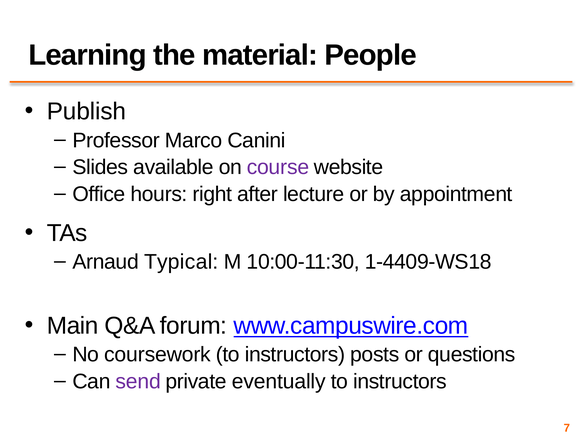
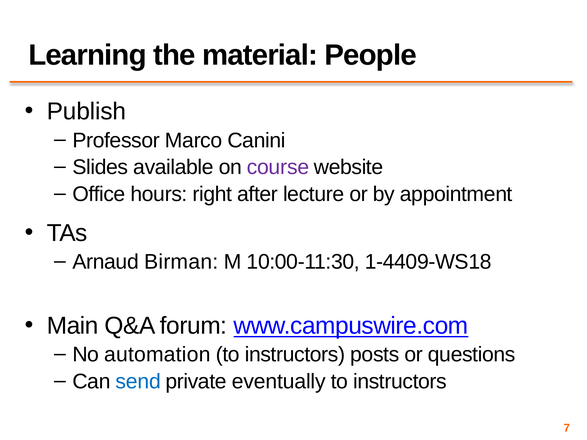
Typical: Typical -> Birman
coursework: coursework -> automation
send colour: purple -> blue
